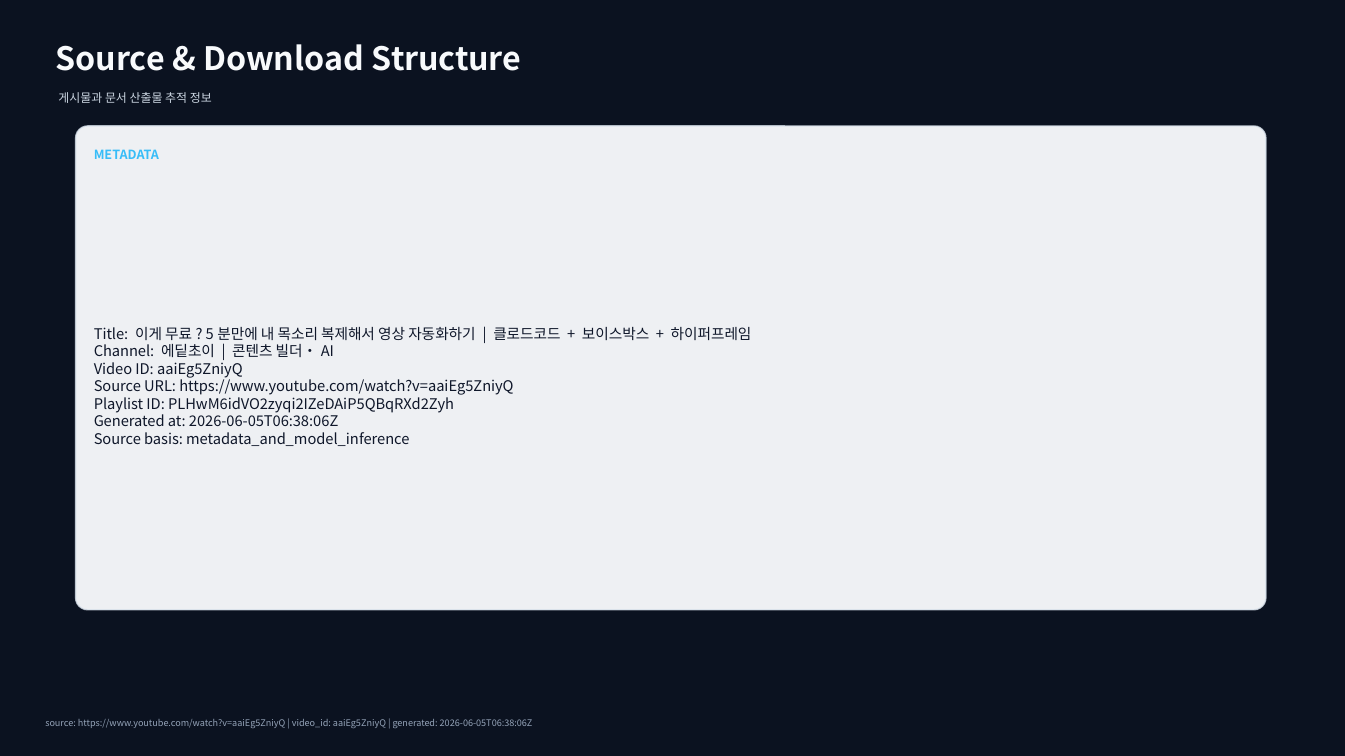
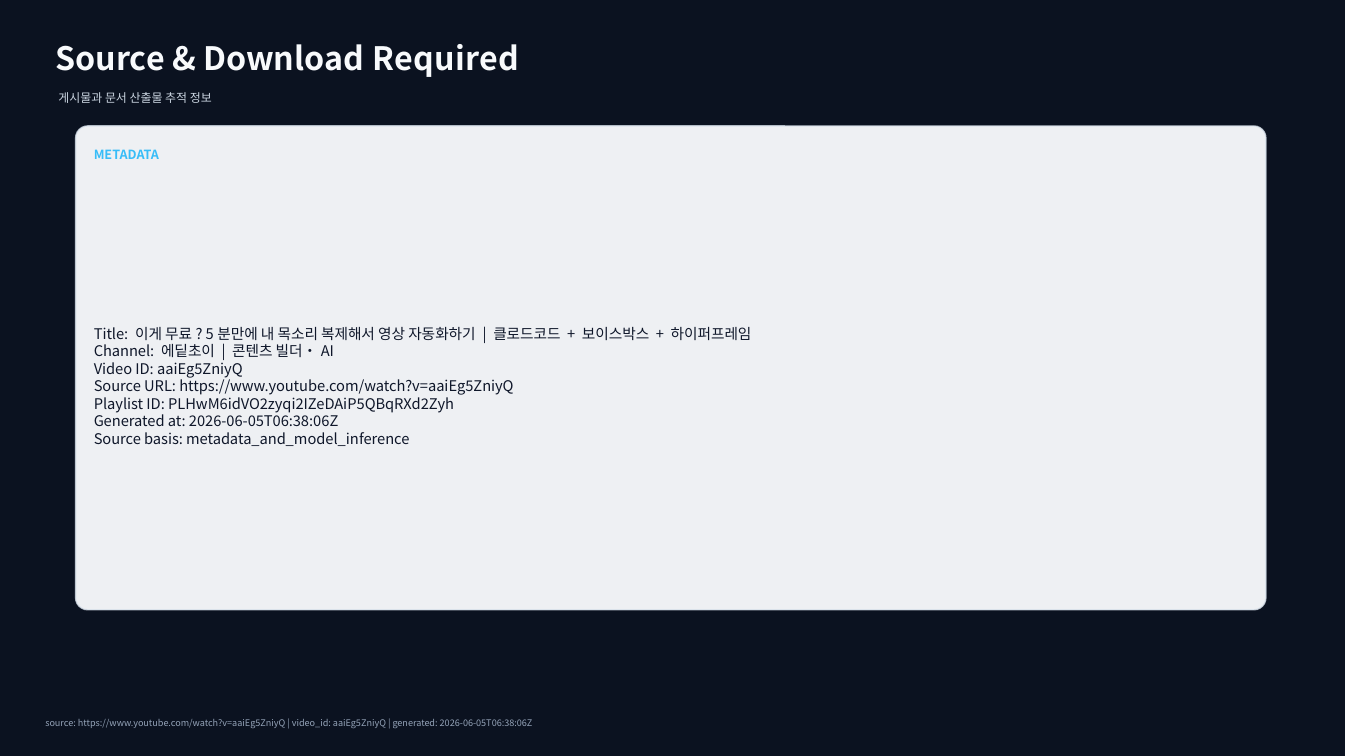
Structure: Structure -> Required
